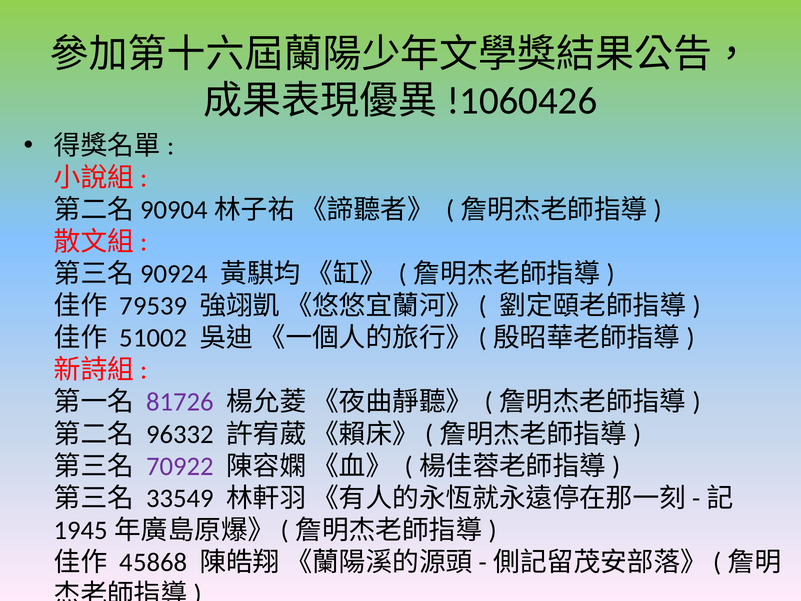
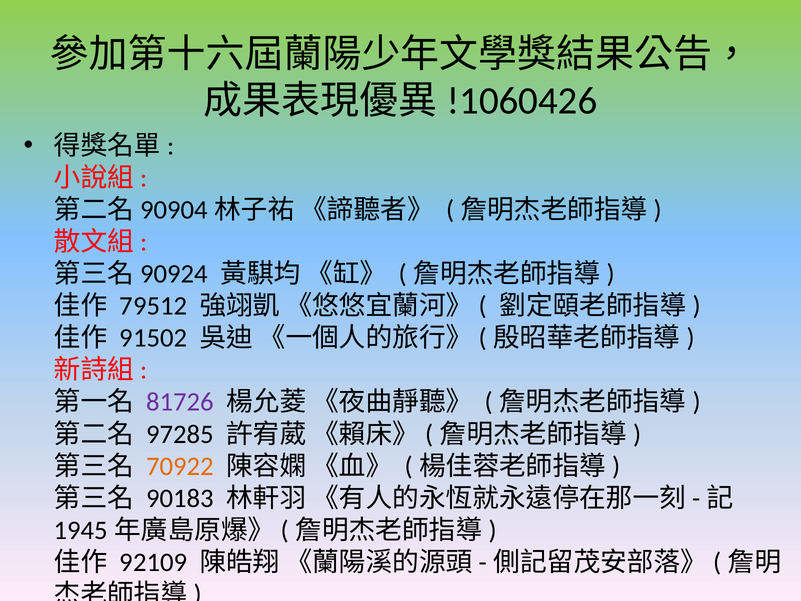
79539: 79539 -> 79512
51002: 51002 -> 91502
96332: 96332 -> 97285
70922 colour: purple -> orange
33549: 33549 -> 90183
45868: 45868 -> 92109
